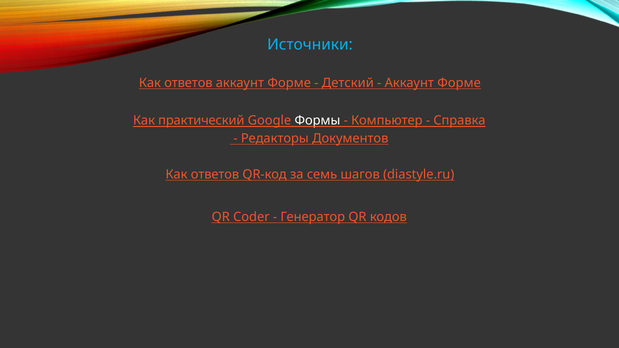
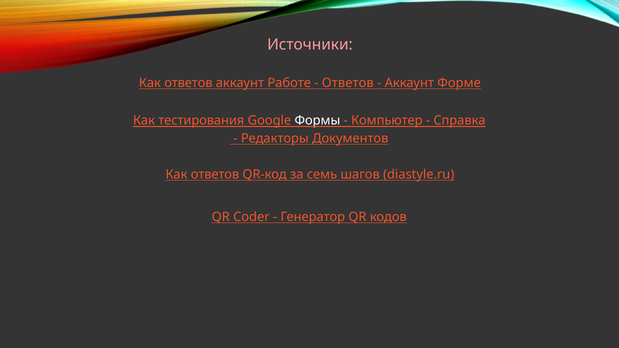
Источники colour: light blue -> pink
Форме at (289, 83): Форме -> Работе
Детский at (348, 83): Детский -> Ответов
практический: практический -> тестирования
